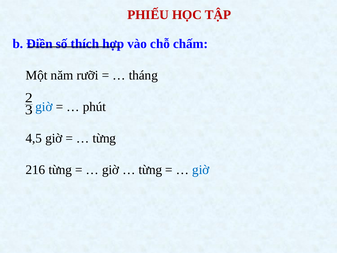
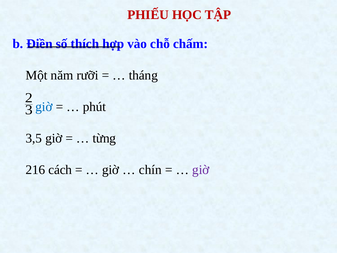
4,5: 4,5 -> 3,5
216 từng: từng -> cách
từng at (150, 170): từng -> chín
giờ at (201, 170) colour: blue -> purple
